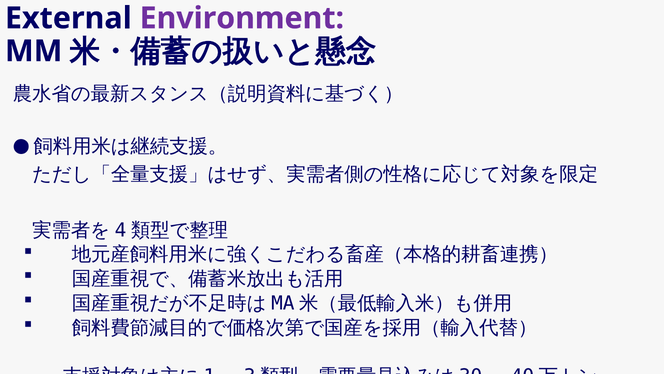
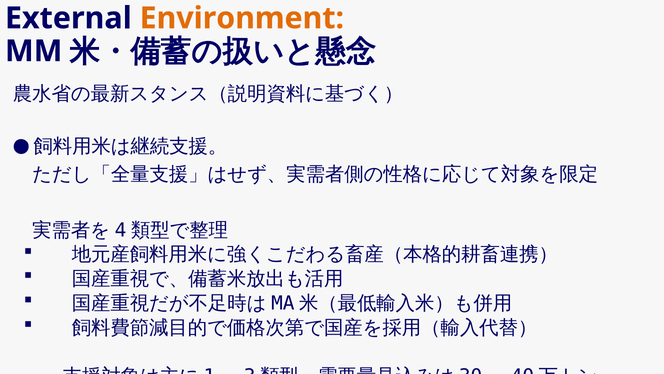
Environment colour: purple -> orange
